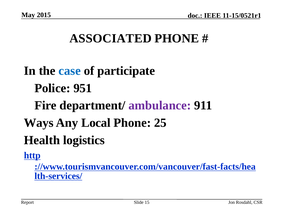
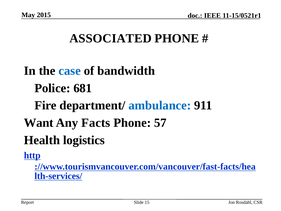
participate: participate -> bandwidth
951: 951 -> 681
ambulance colour: purple -> blue
Ways: Ways -> Want
Local: Local -> Facts
25: 25 -> 57
